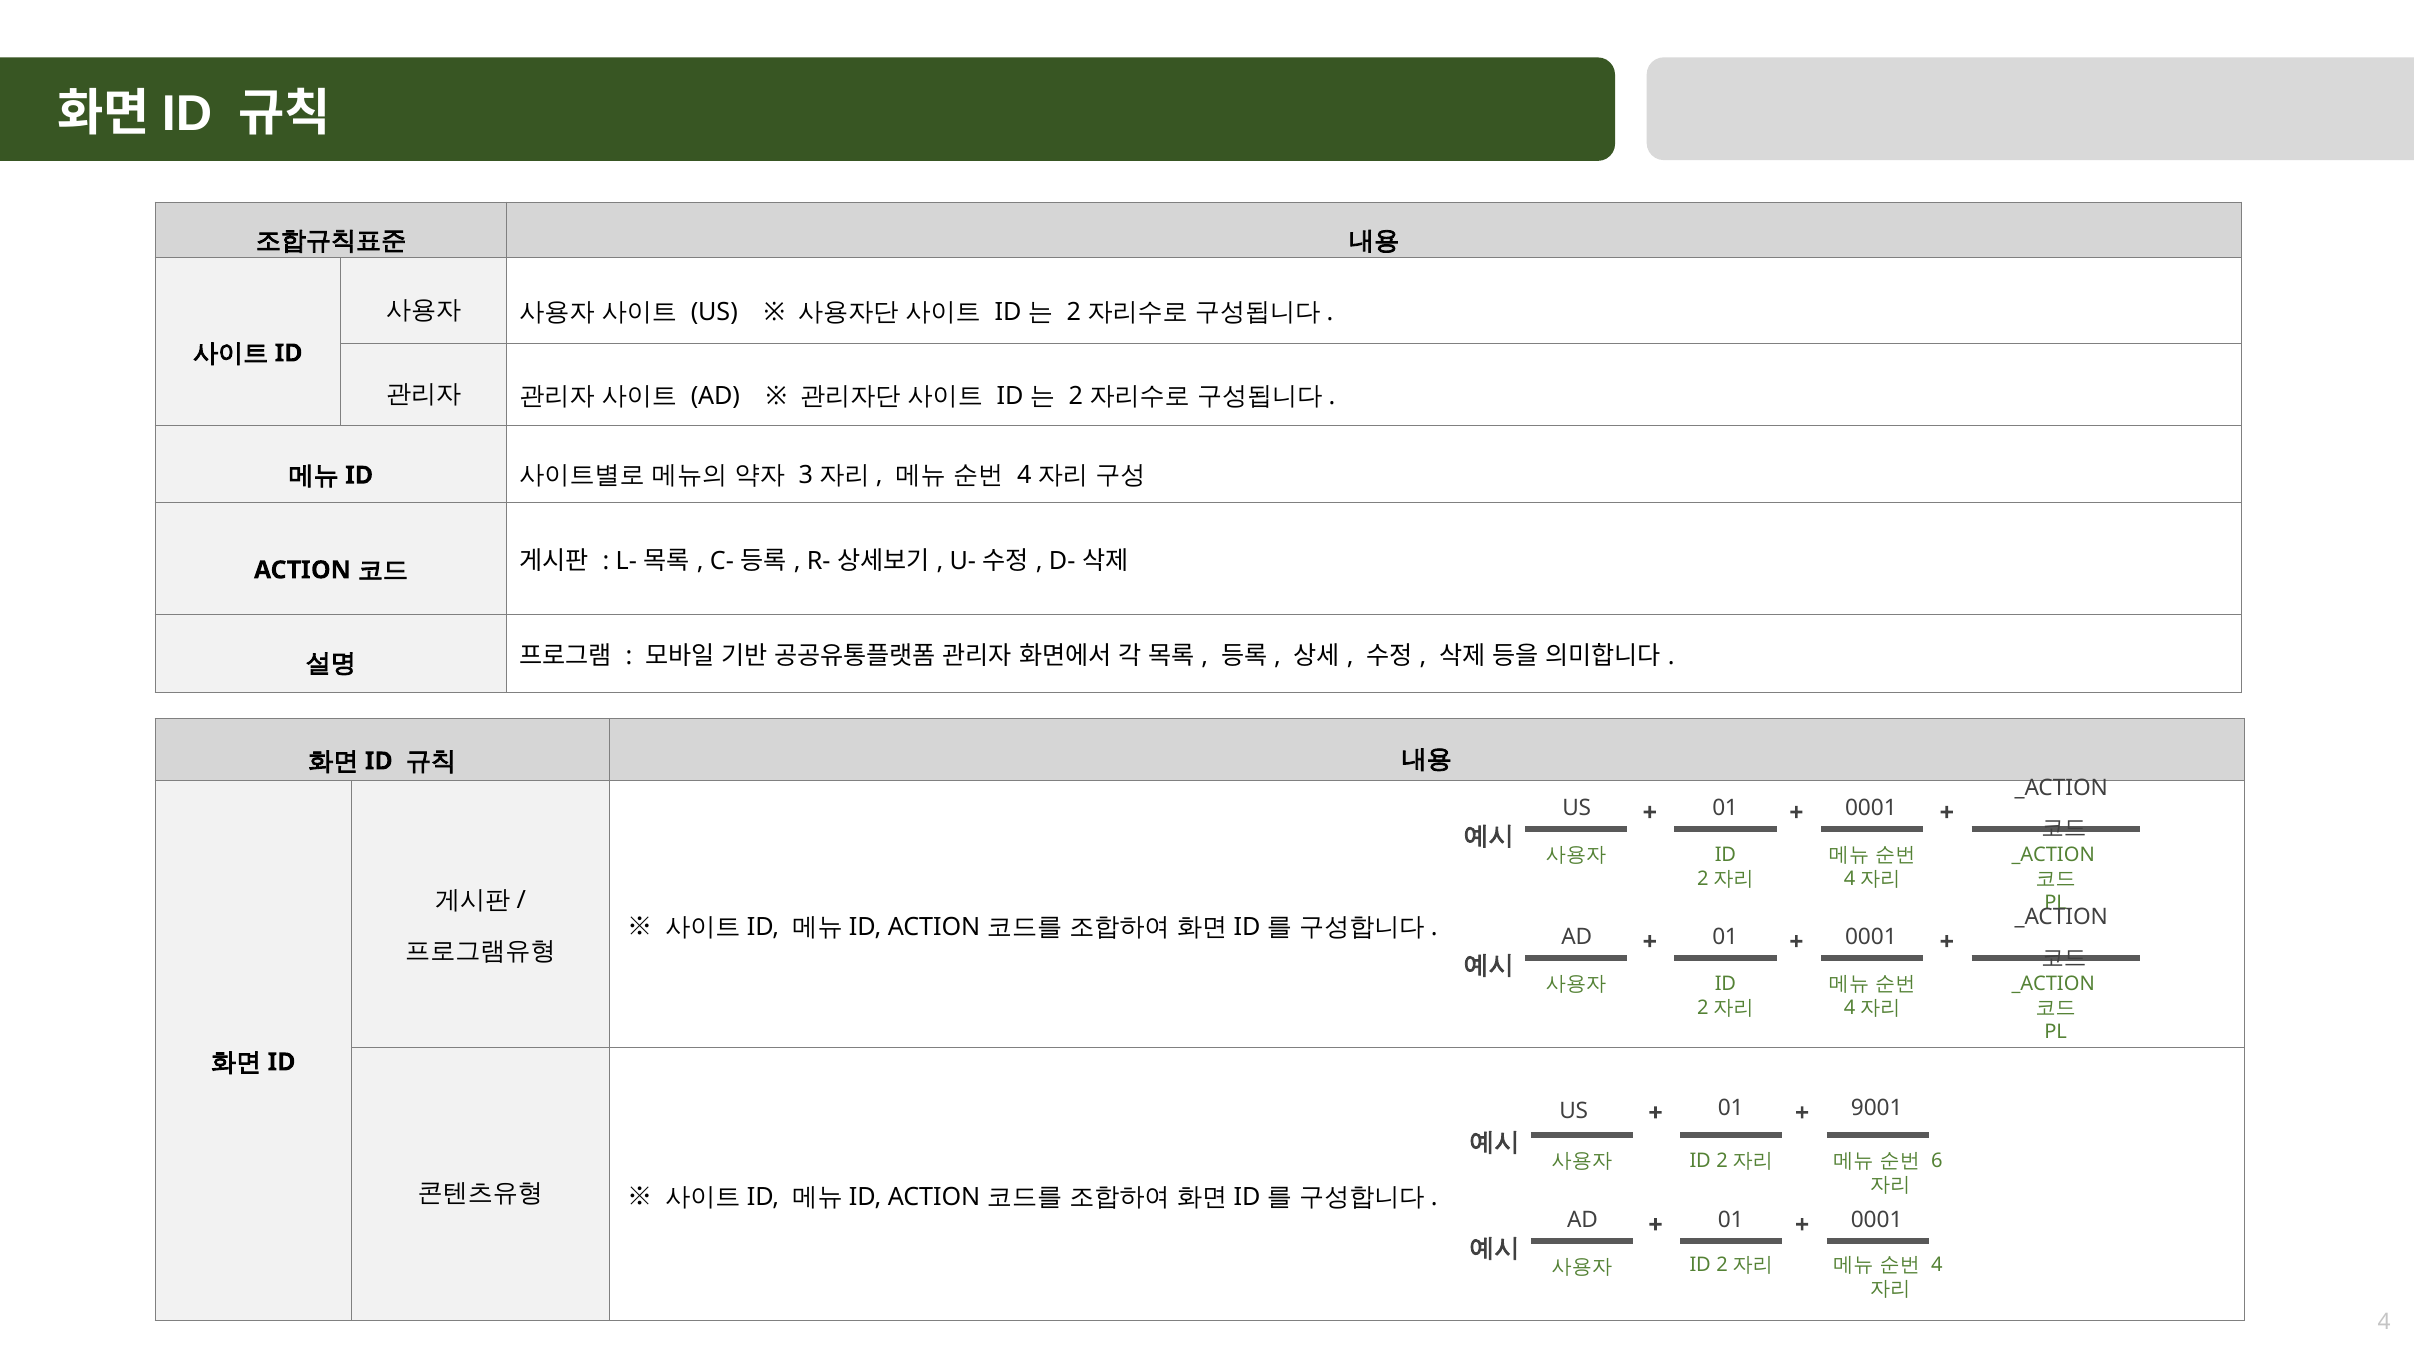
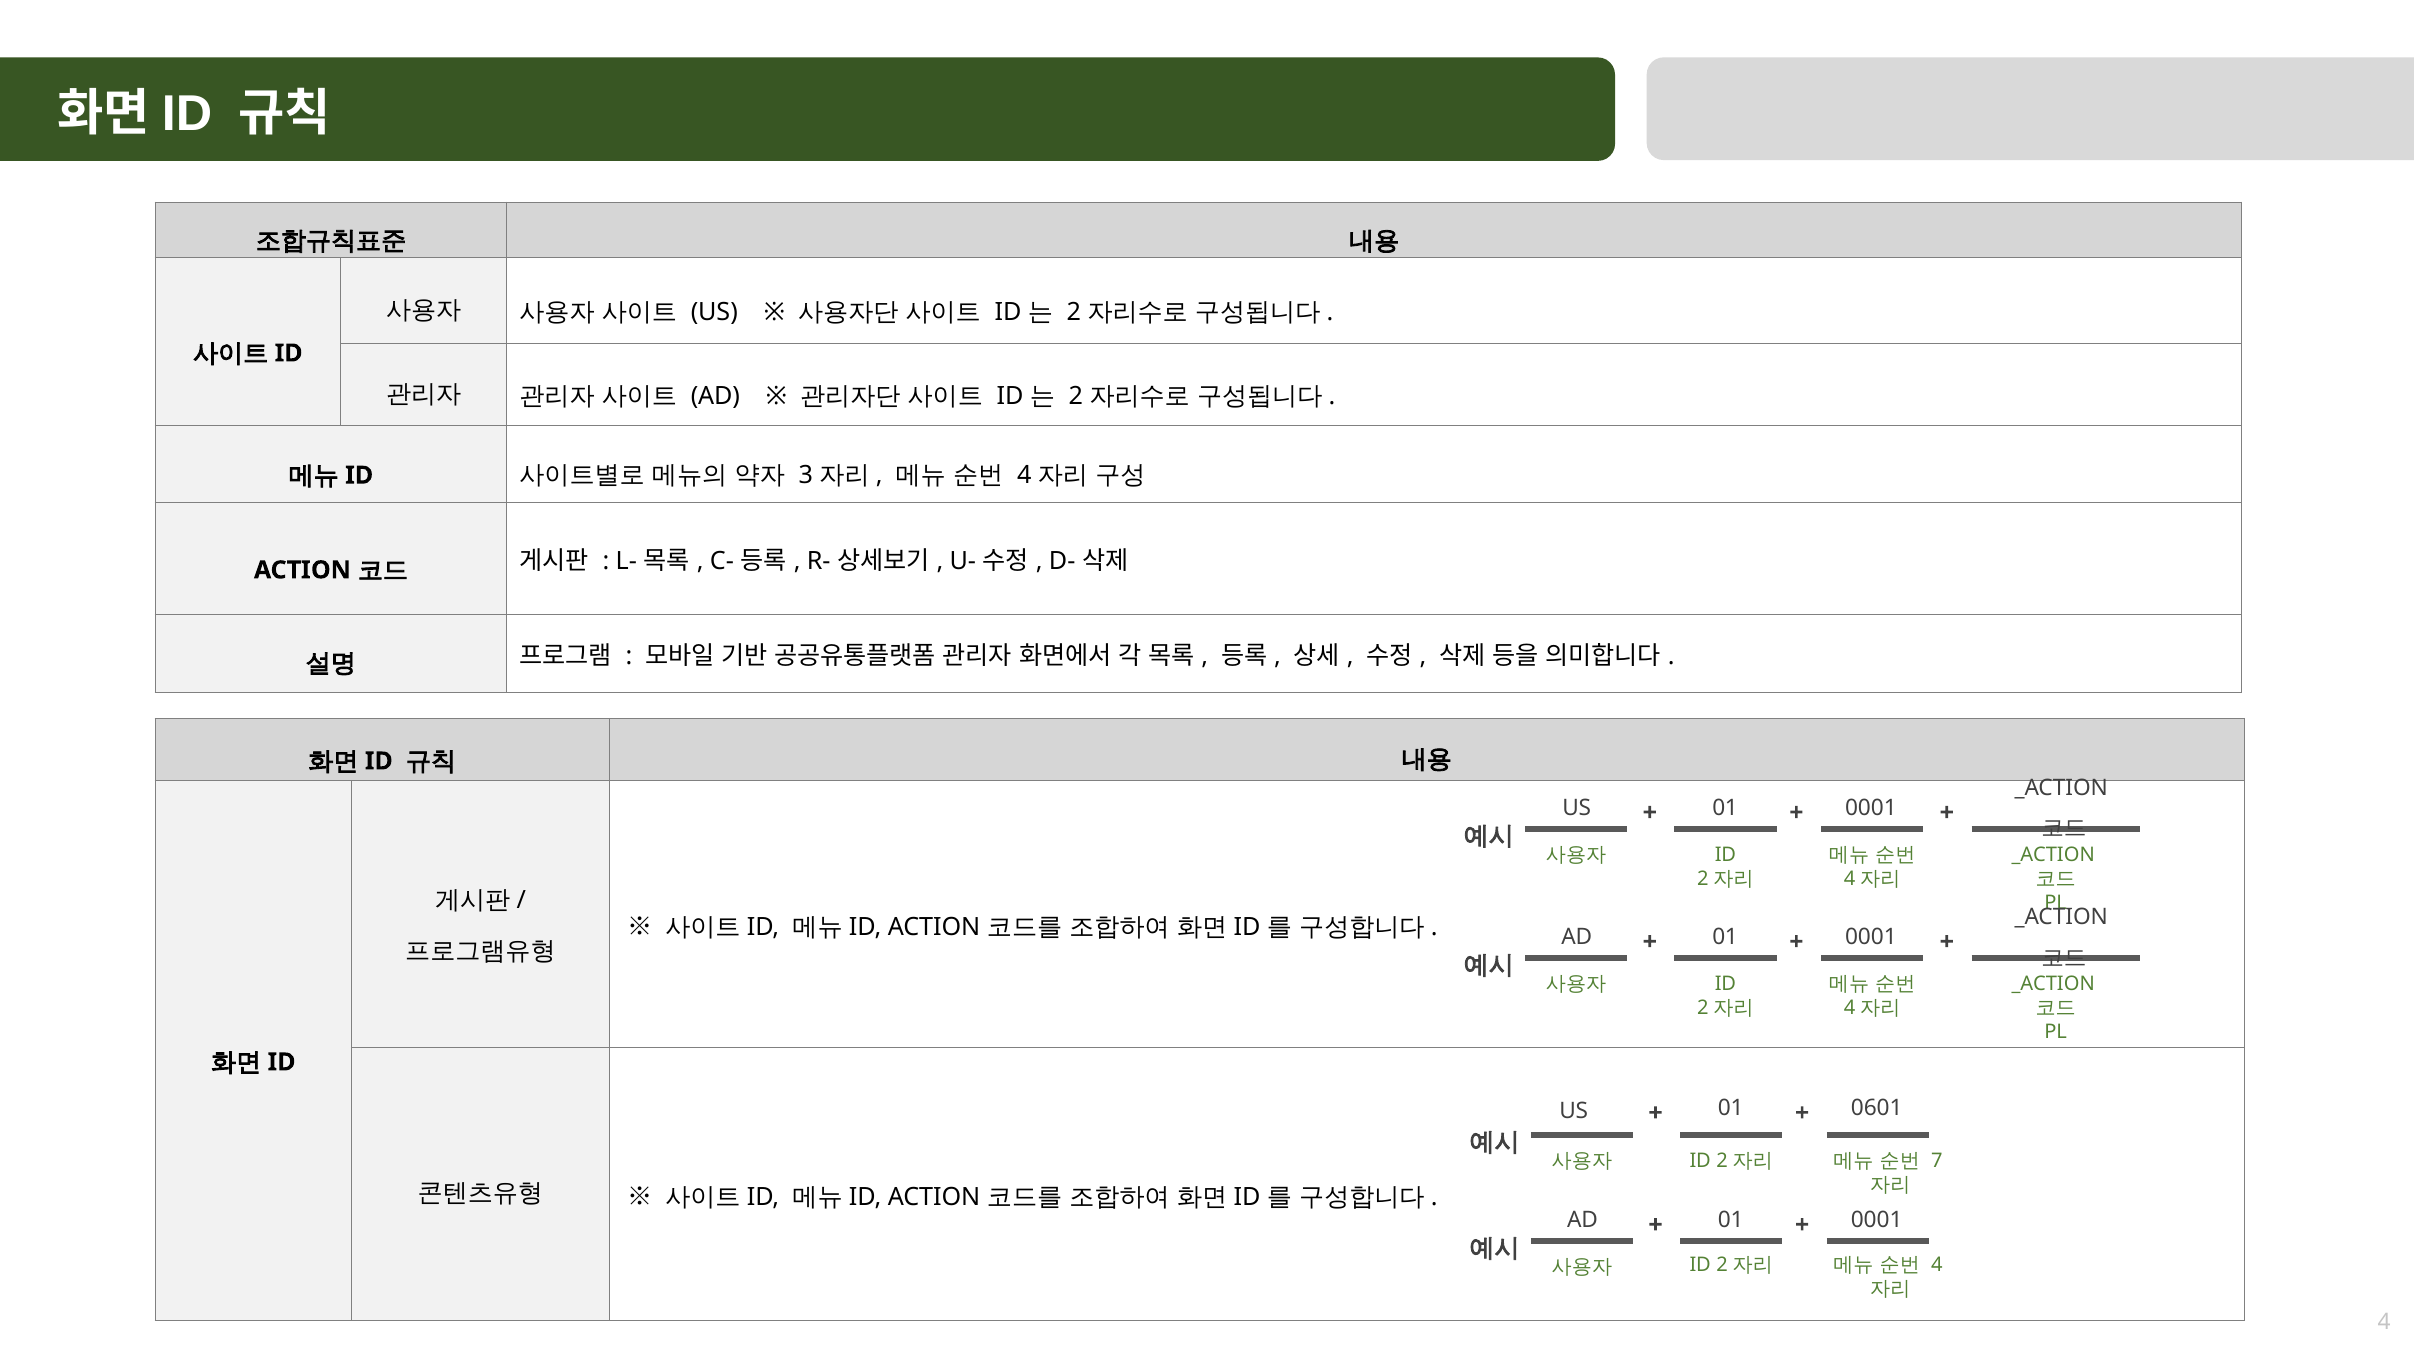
9001: 9001 -> 0601
6: 6 -> 7
